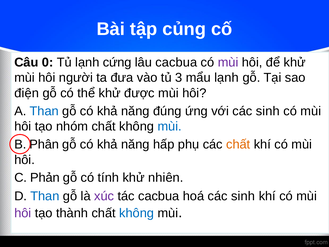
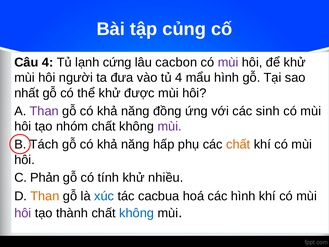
Câu 0: 0 -> 4
lâu cacbua: cacbua -> cacbon
tủ 3: 3 -> 4
mẩu lạnh: lạnh -> hình
điện: điện -> nhất
Than at (44, 111) colour: blue -> purple
đúng: đúng -> đồng
mùi at (170, 126) colour: blue -> purple
Phân: Phân -> Tách
nhiên: nhiên -> nhiều
Than at (45, 196) colour: blue -> orange
xúc colour: purple -> blue
hoá các sinh: sinh -> hình
